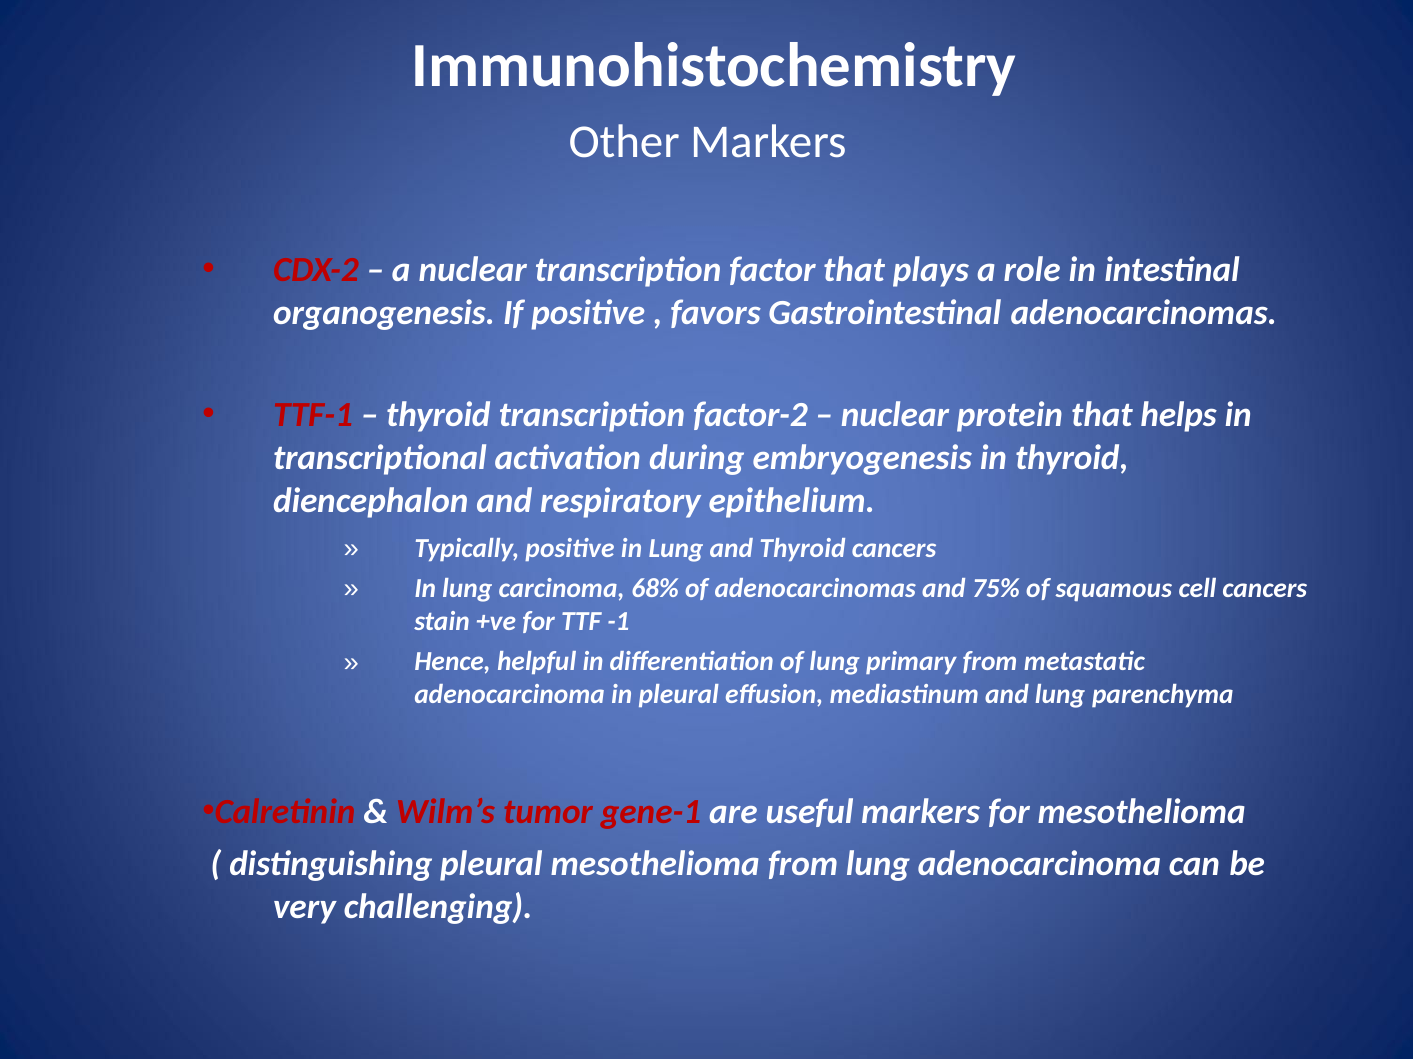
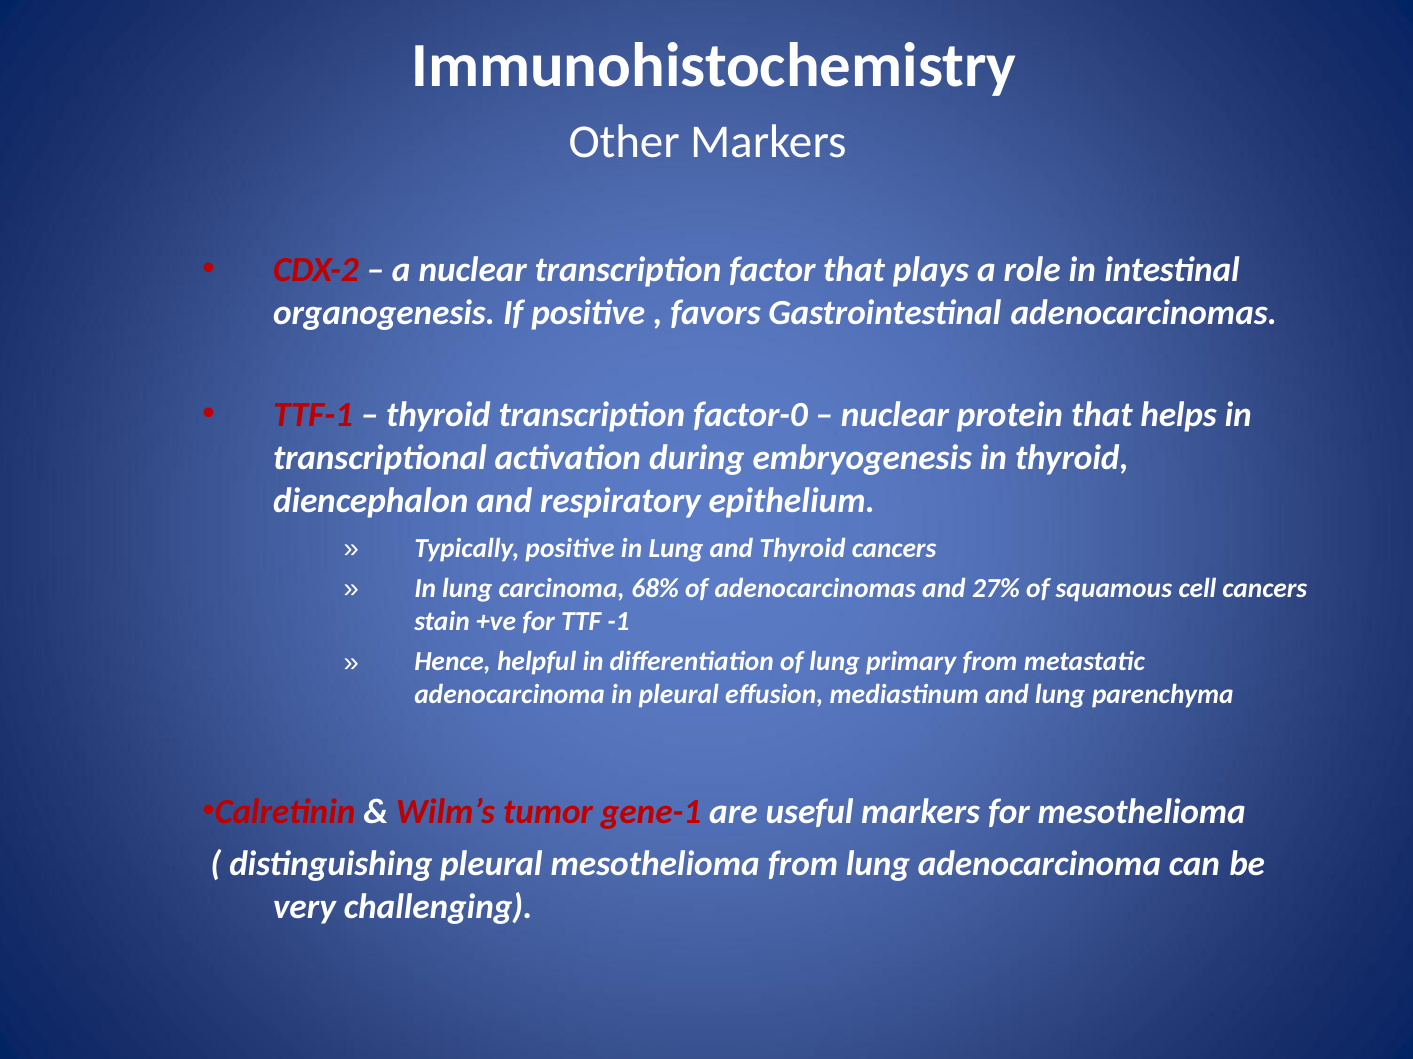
factor-2: factor-2 -> factor-0
75%: 75% -> 27%
